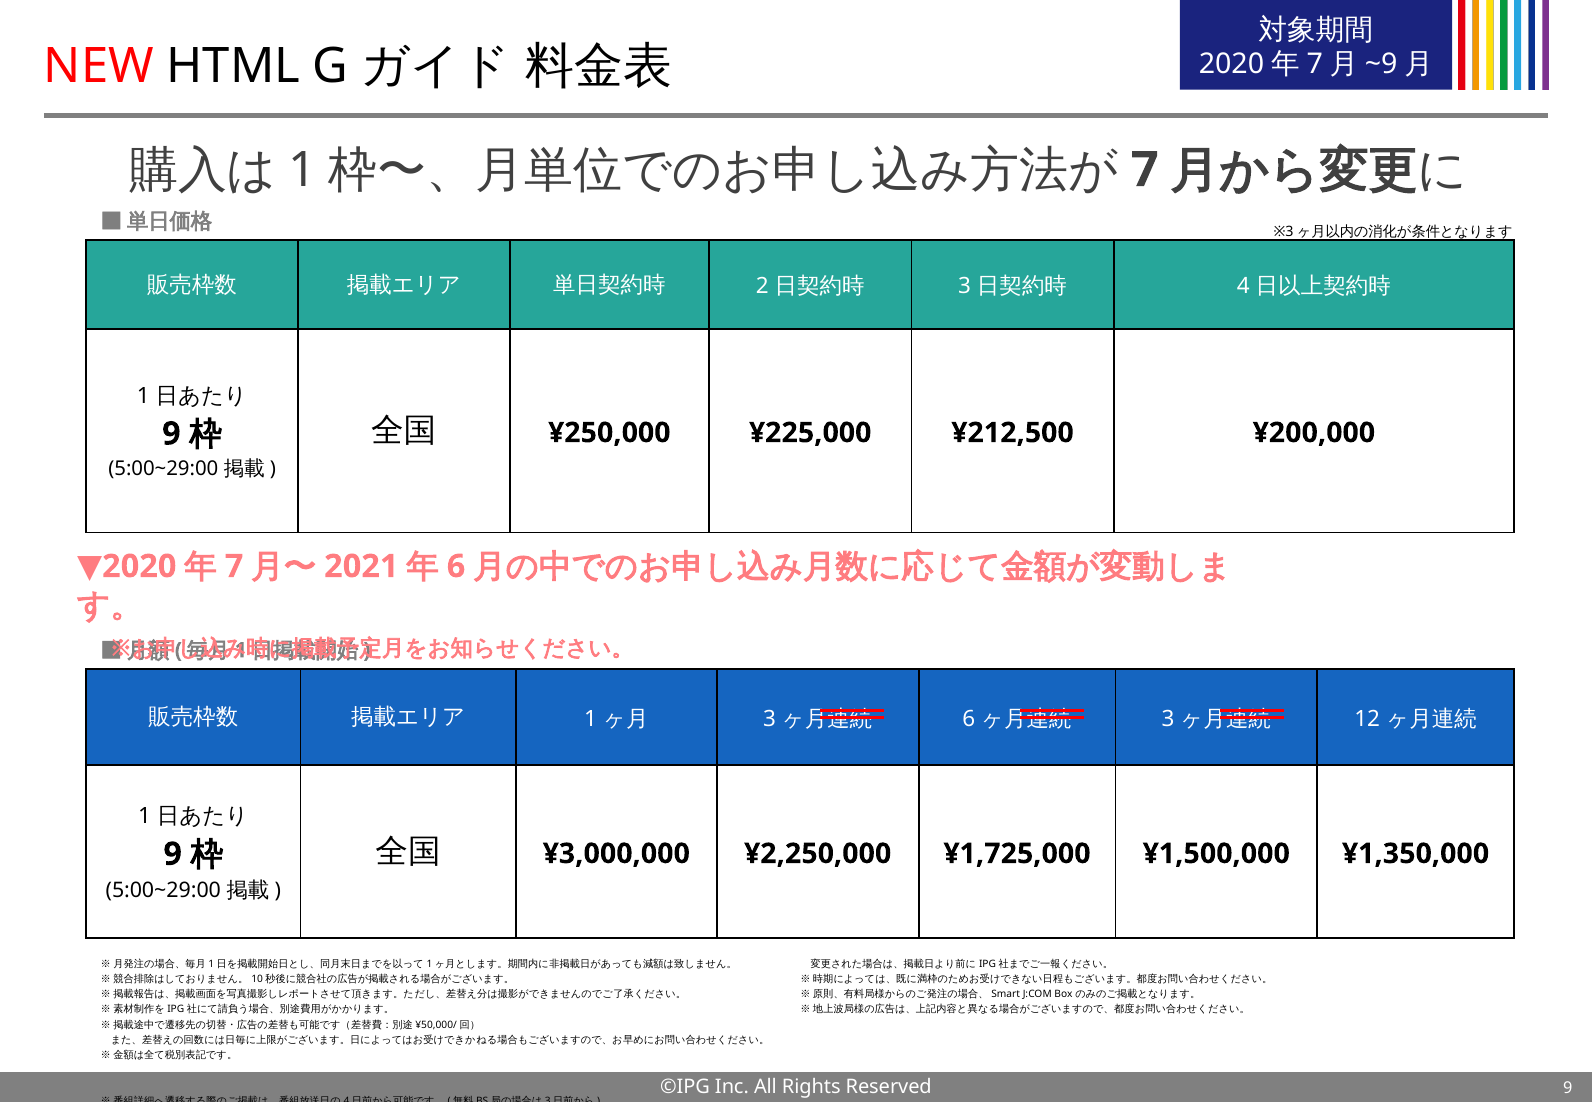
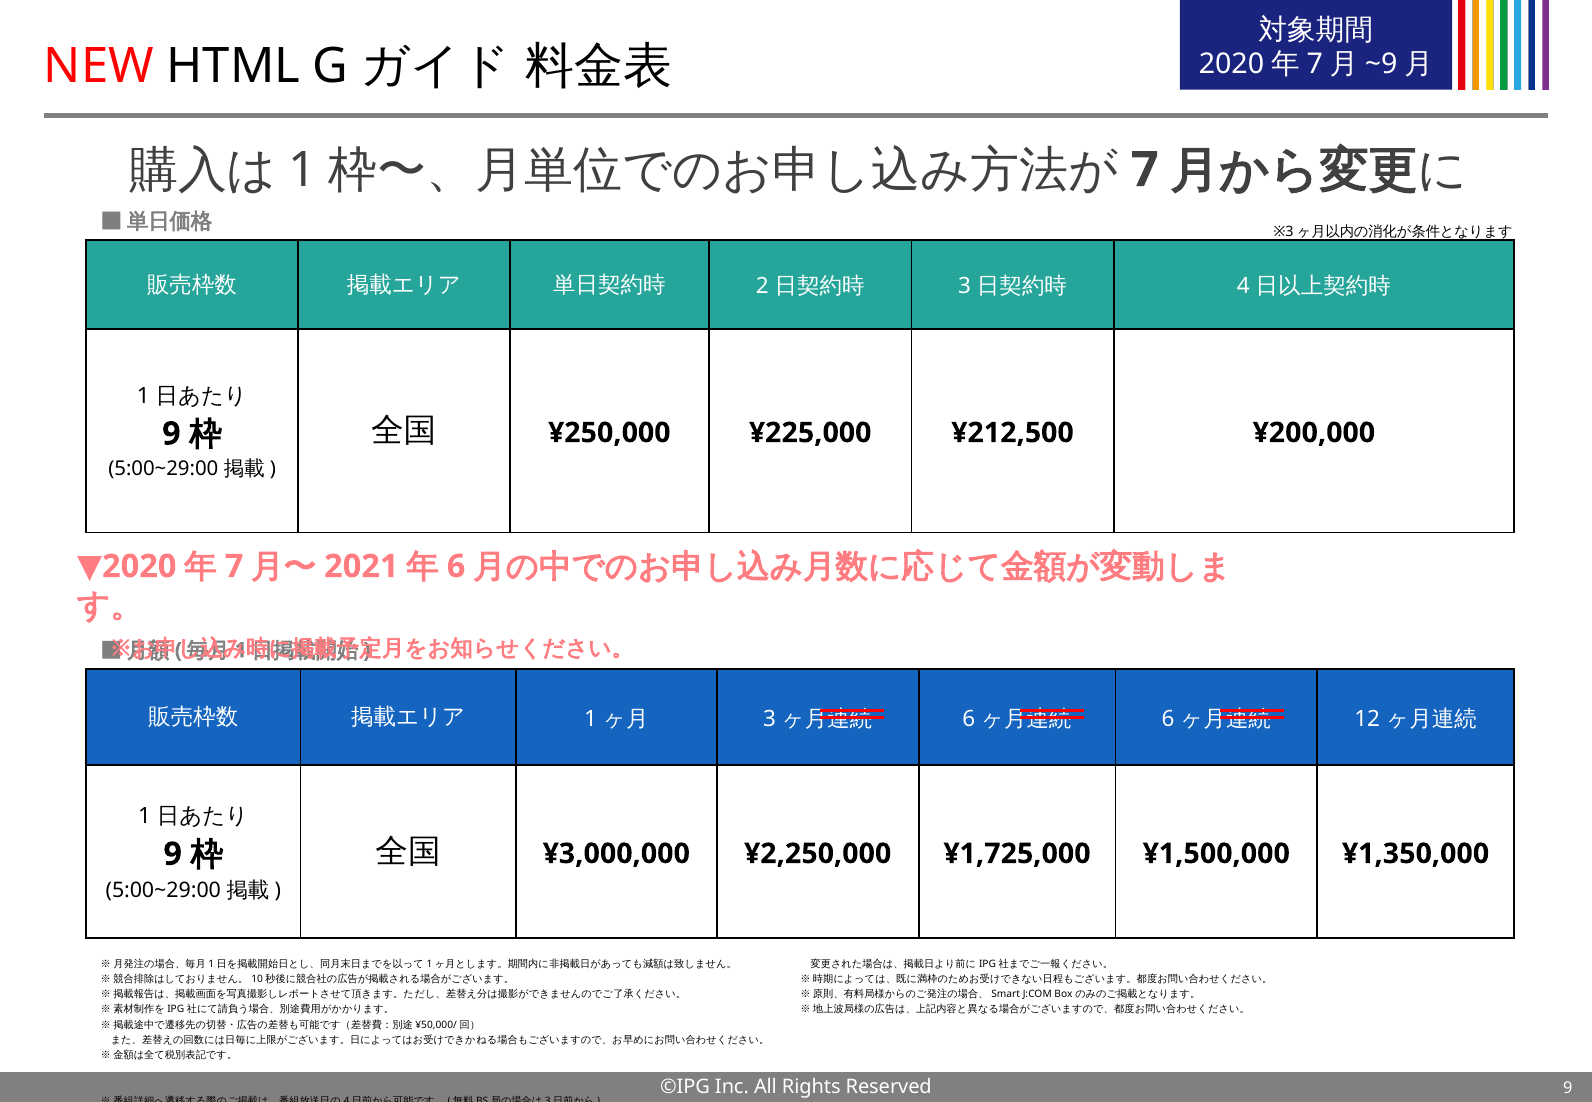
3 at (1168, 719): 3 -> 6
